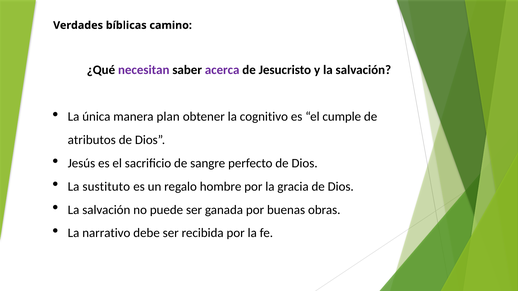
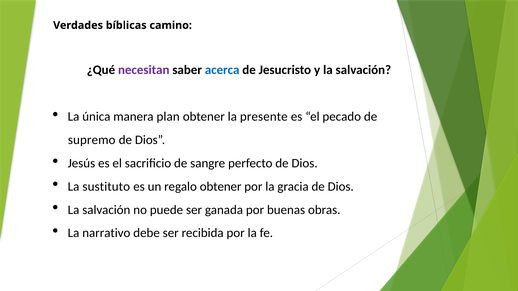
acerca colour: purple -> blue
cognitivo: cognitivo -> presente
cumple: cumple -> pecado
atributos: atributos -> supremo
regalo hombre: hombre -> obtener
